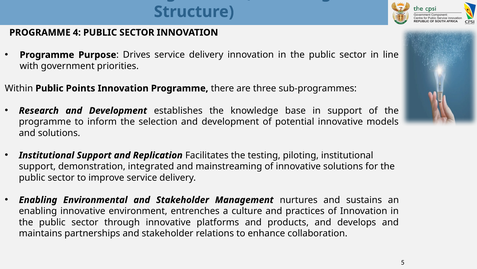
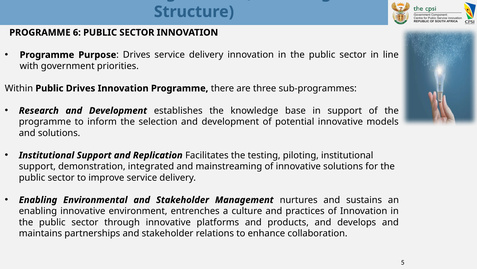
4: 4 -> 6
Public Points: Points -> Drives
